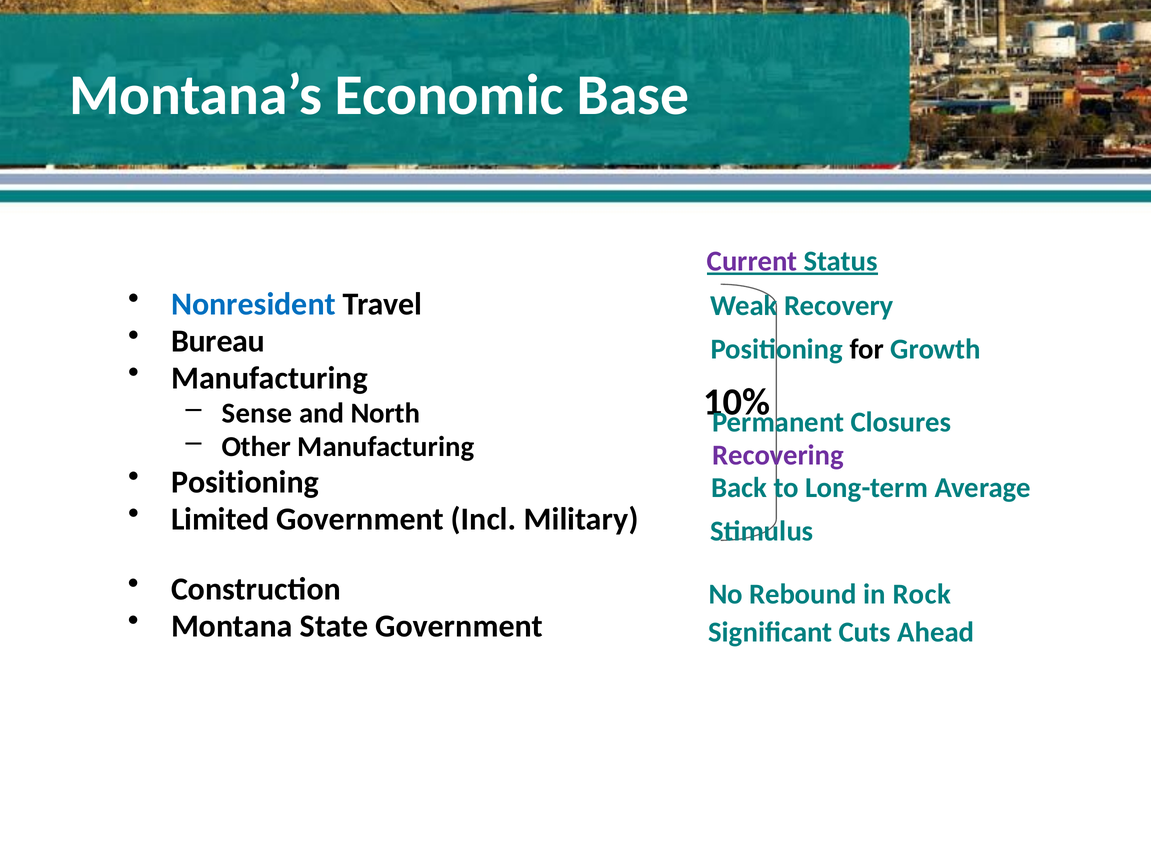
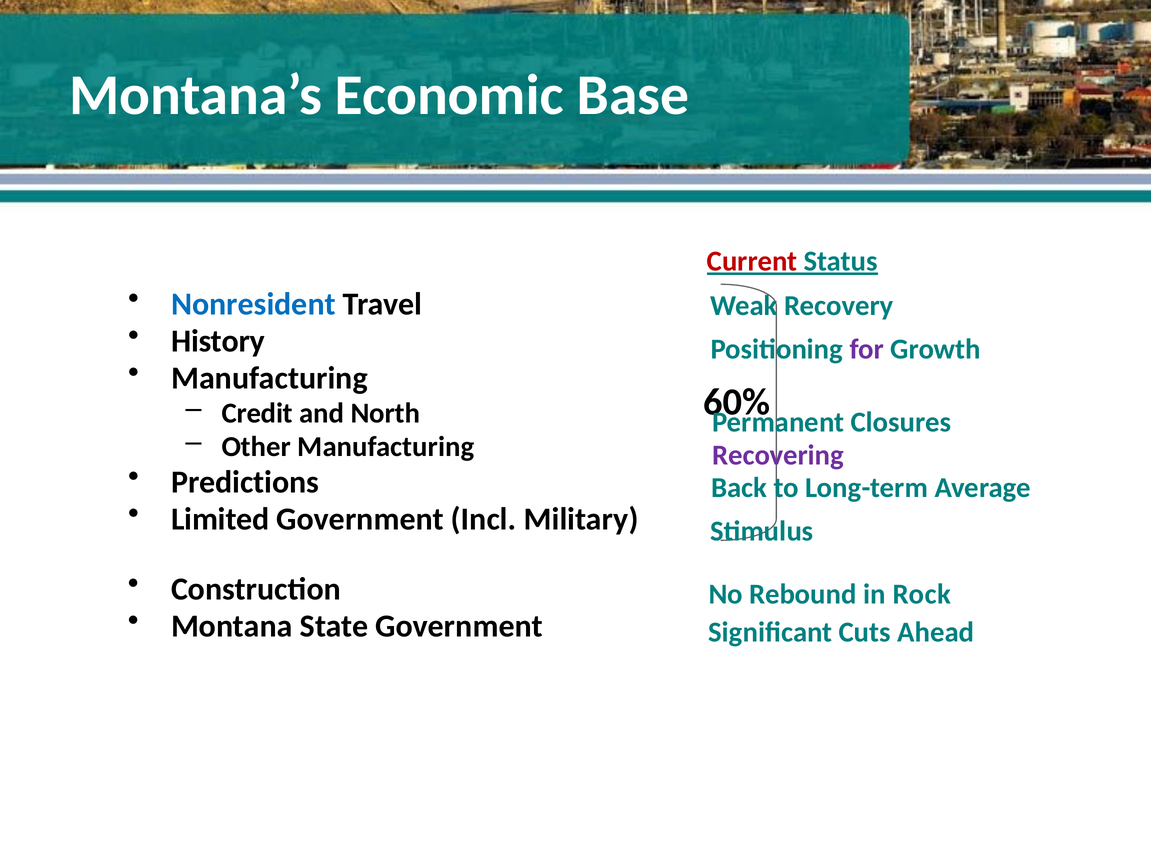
Current colour: purple -> red
Bureau: Bureau -> History
for colour: black -> purple
10%: 10% -> 60%
Sense: Sense -> Credit
Positioning at (245, 482): Positioning -> Predictions
